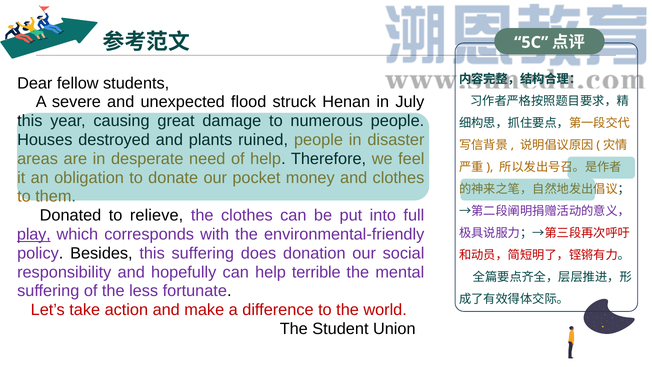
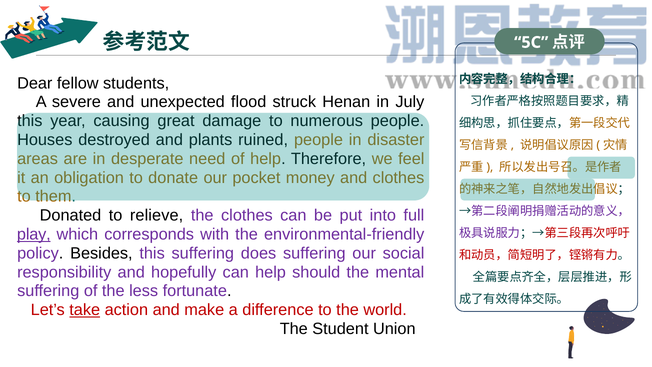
does donation: donation -> suffering
terrible: terrible -> should
take underline: none -> present
